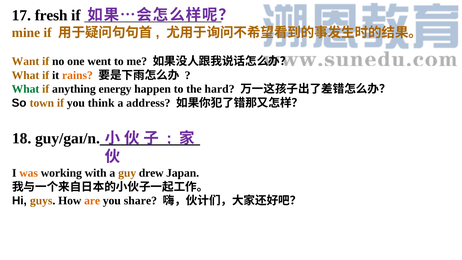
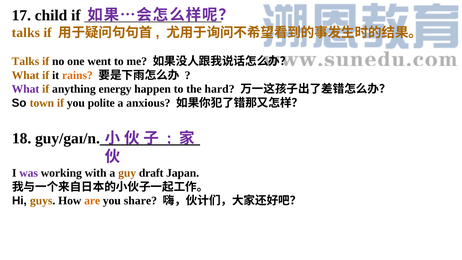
fresh: fresh -> child
mine at (26, 33): mine -> talks
Want at (26, 61): Want -> Talks
What at (26, 89) colour: green -> purple
think: think -> polite
address: address -> anxious
was colour: orange -> purple
drew: drew -> draft
